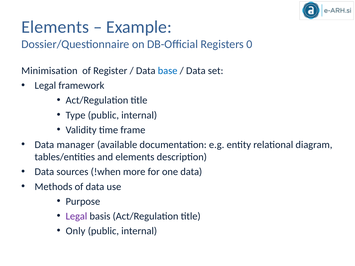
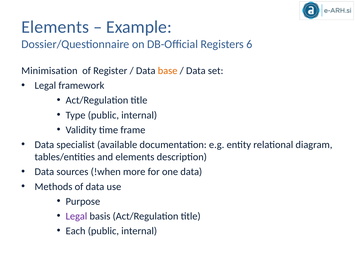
0: 0 -> 6
base colour: blue -> orange
manager: manager -> specialist
Only: Only -> Each
